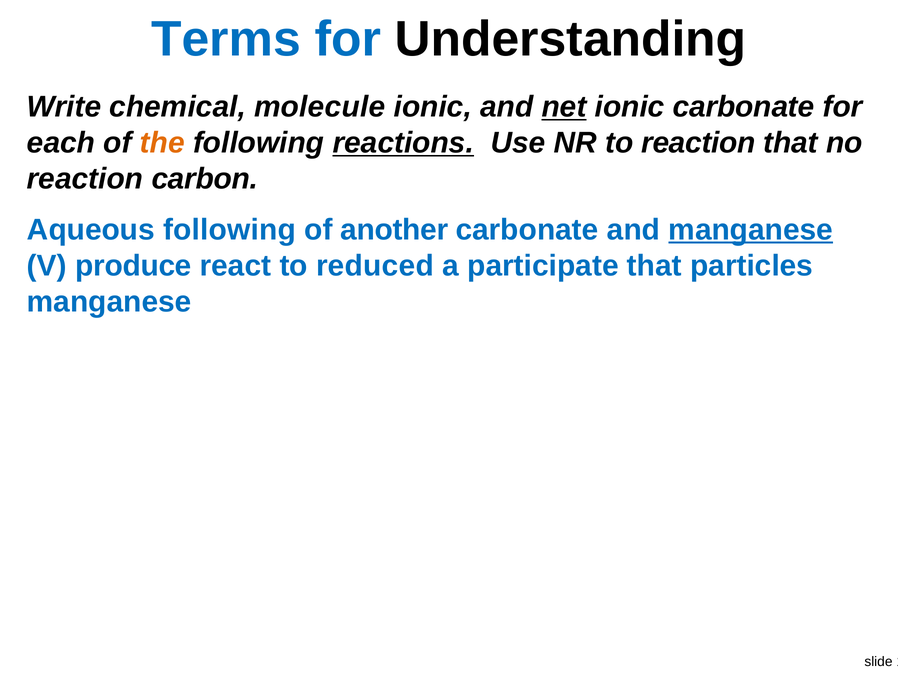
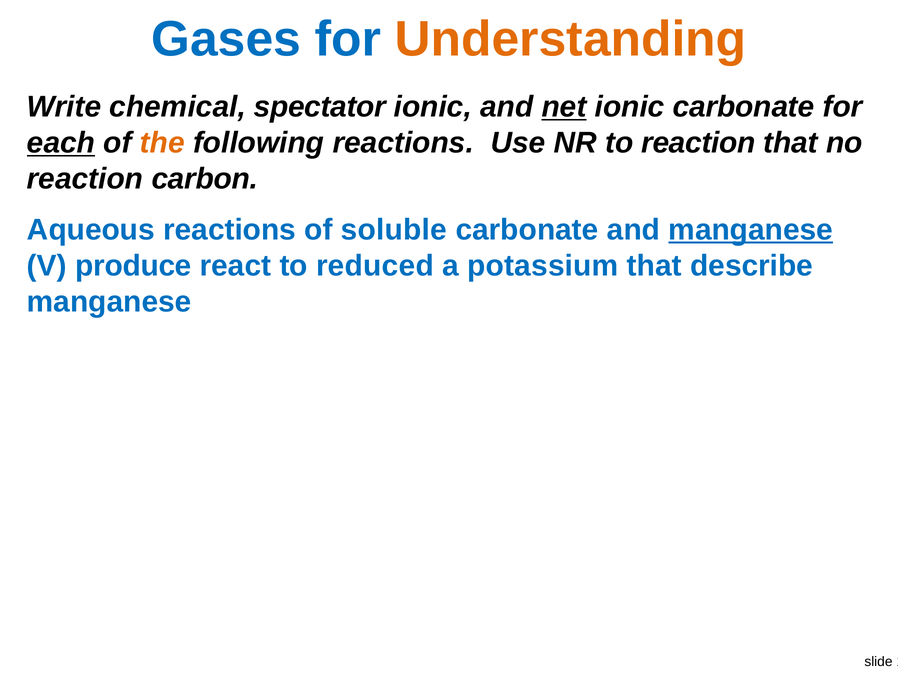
Terms: Terms -> Gases
Understanding colour: black -> orange
molecule: molecule -> spectator
each underline: none -> present
reactions at (403, 143) underline: present -> none
Aqueous following: following -> reactions
another: another -> soluble
participate: participate -> potassium
particles: particles -> describe
